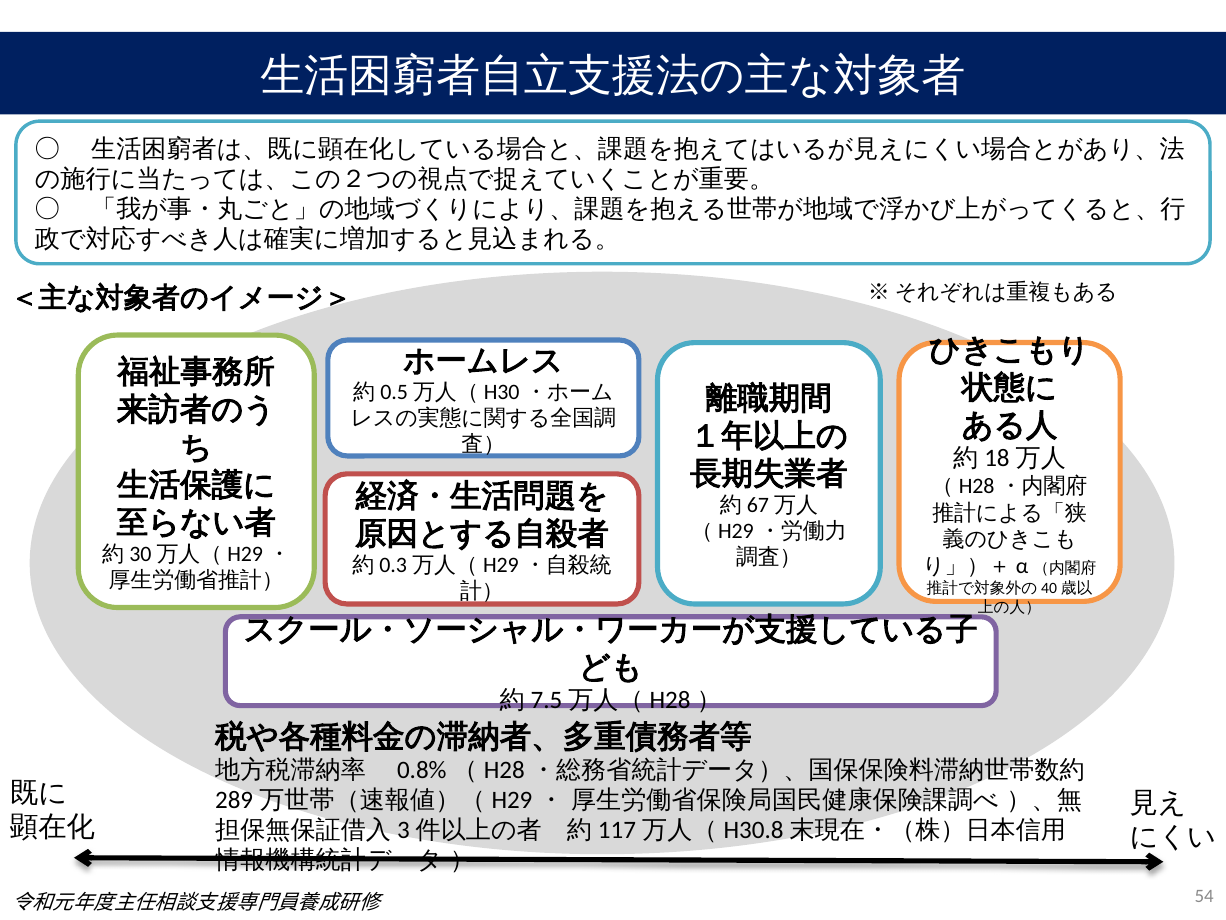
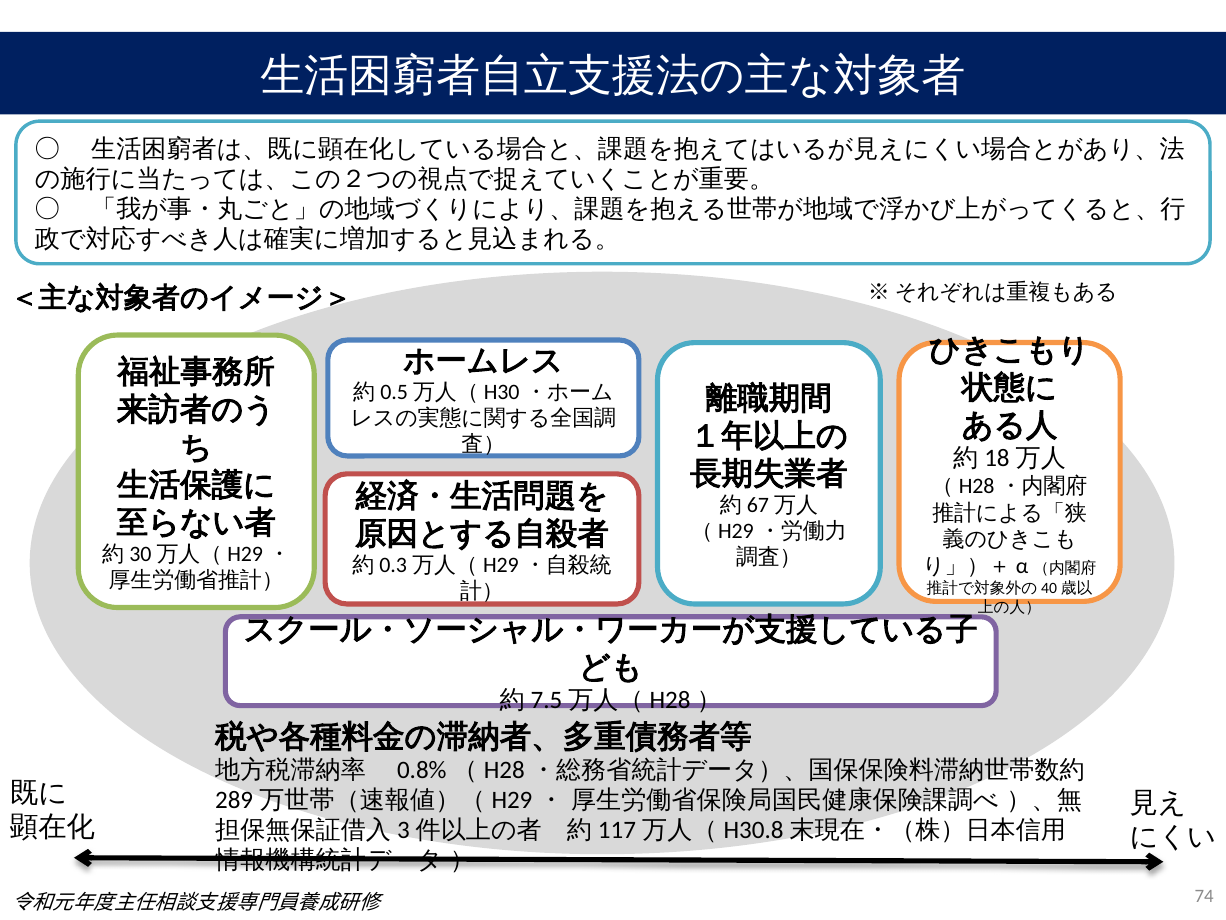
54: 54 -> 74
